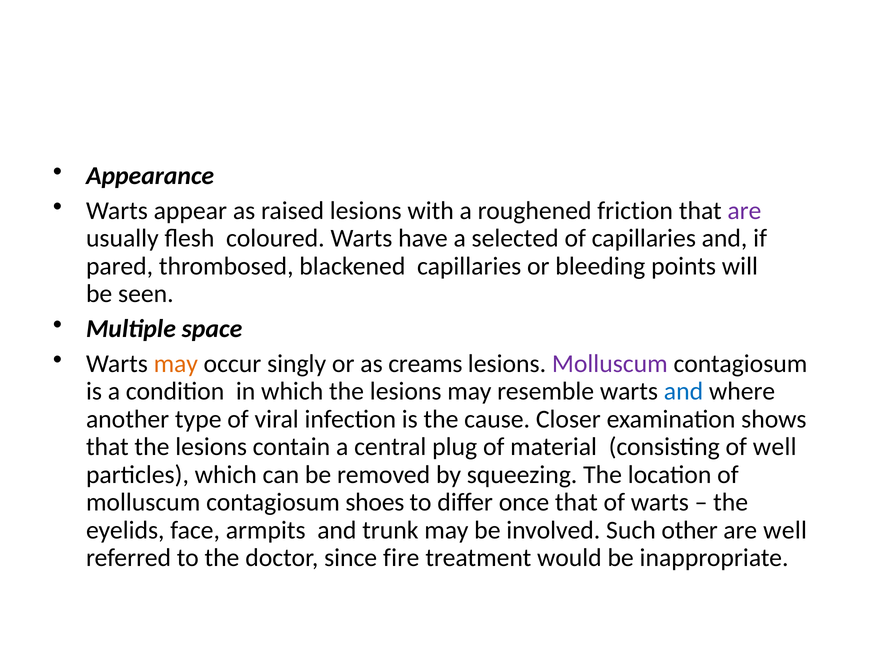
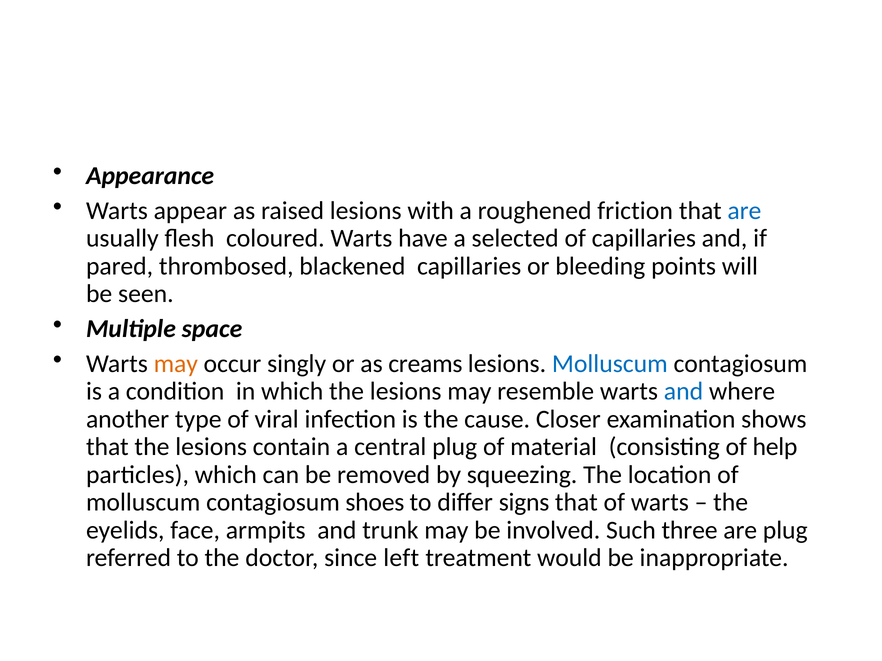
are at (744, 211) colour: purple -> blue
Molluscum at (610, 364) colour: purple -> blue
of well: well -> help
once: once -> signs
other: other -> three
are well: well -> plug
fire: fire -> left
